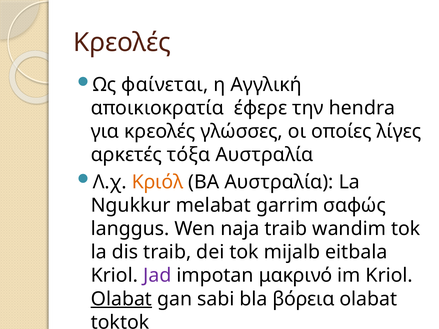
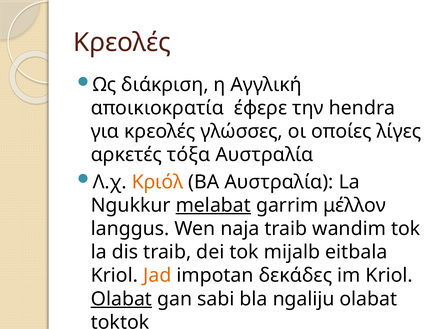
φαίνεται: φαίνεται -> διάκριση
melabat underline: none -> present
σαφώς: σαφώς -> μέλλον
Jad colour: purple -> orange
μακρινό: μακρινό -> δεκάδες
βόρεια: βόρεια -> ngaliju
